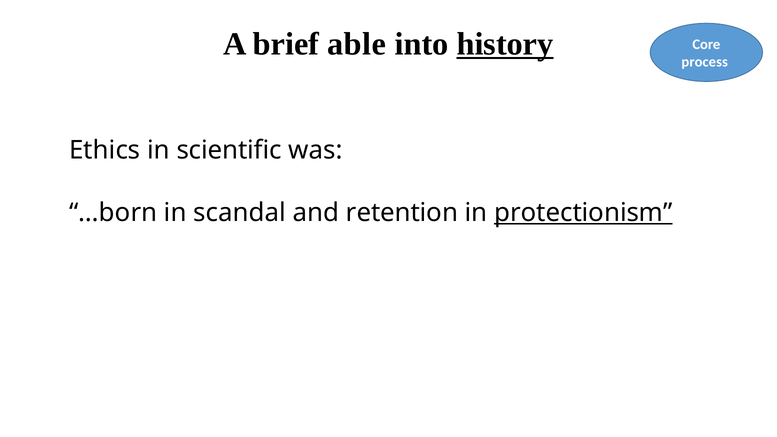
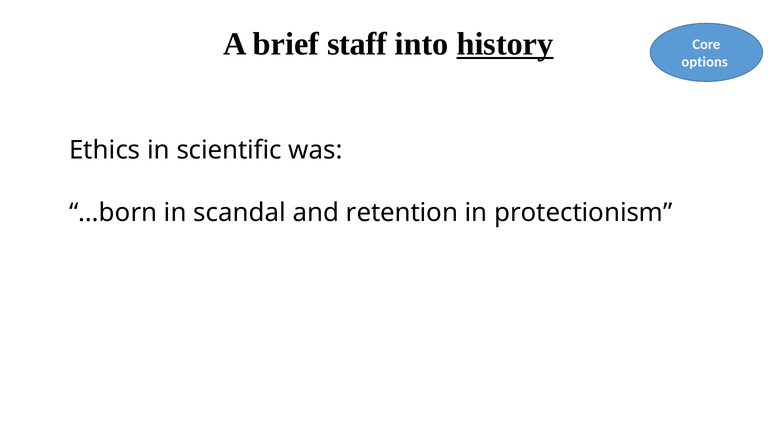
able: able -> staff
process: process -> options
protectionism underline: present -> none
